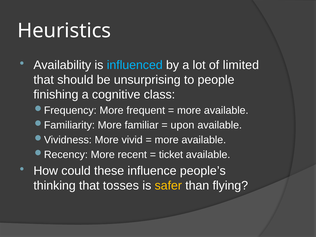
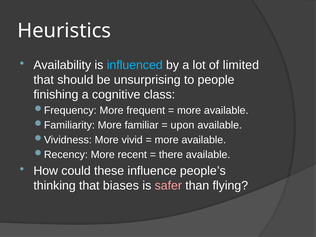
ticket: ticket -> there
tosses: tosses -> biases
safer colour: yellow -> pink
